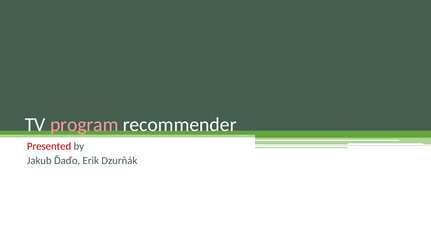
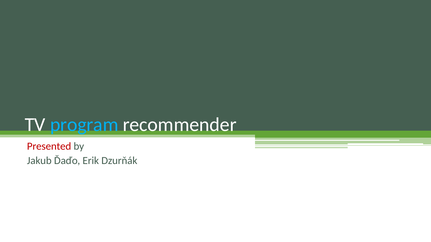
program colour: pink -> light blue
